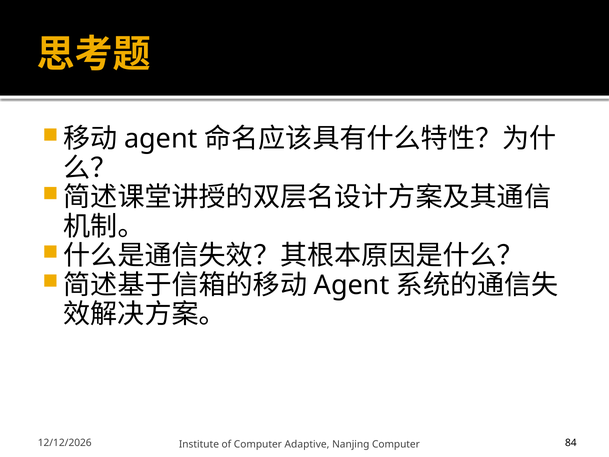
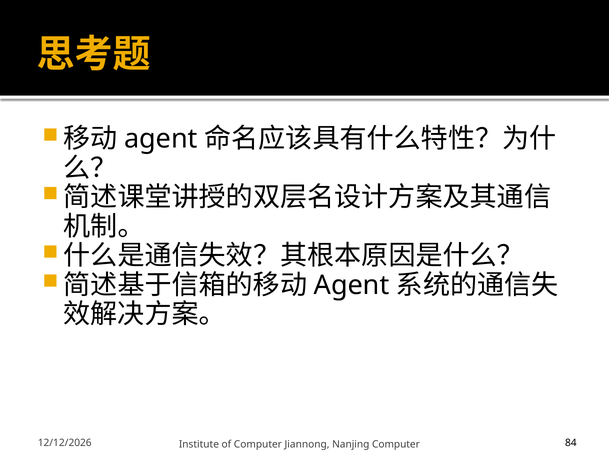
Adaptive: Adaptive -> Jiannong
